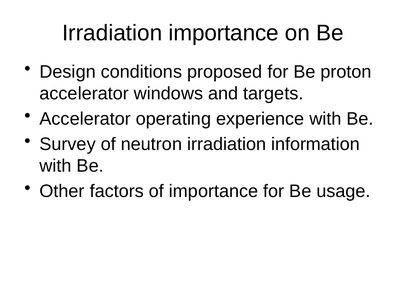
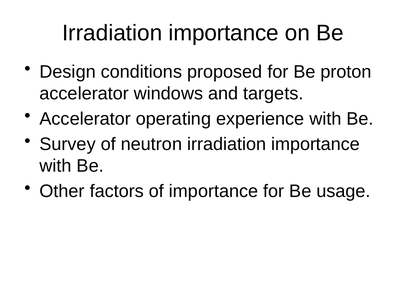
neutron irradiation information: information -> importance
